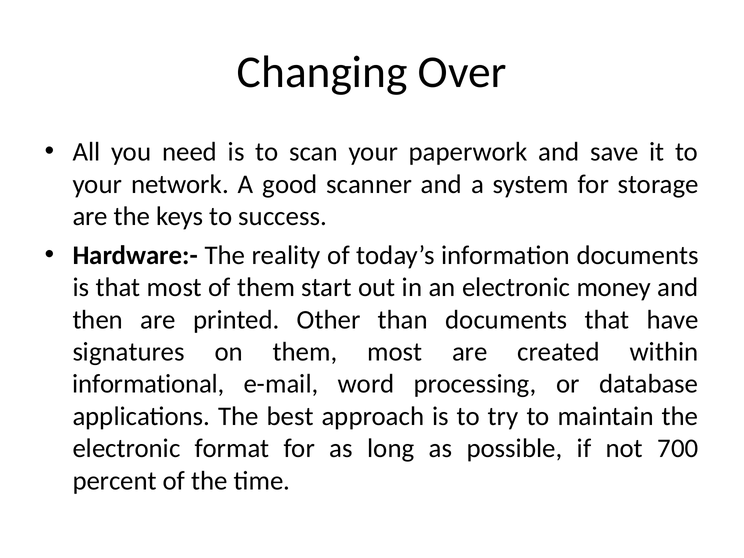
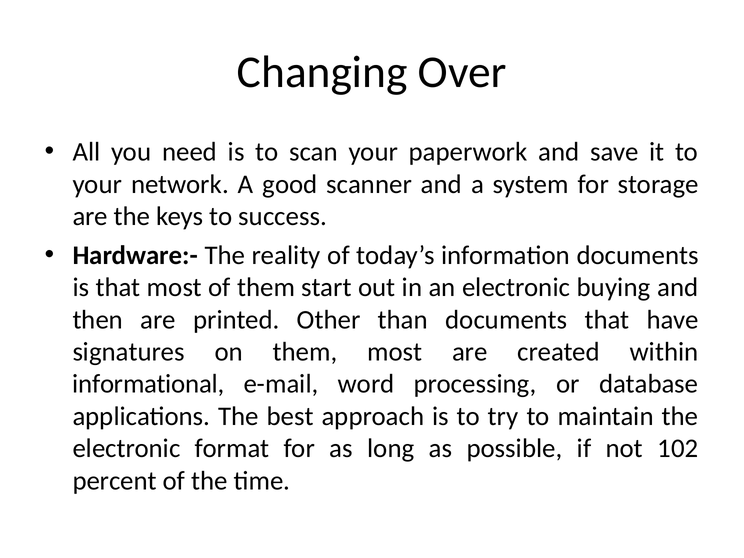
money: money -> buying
700: 700 -> 102
